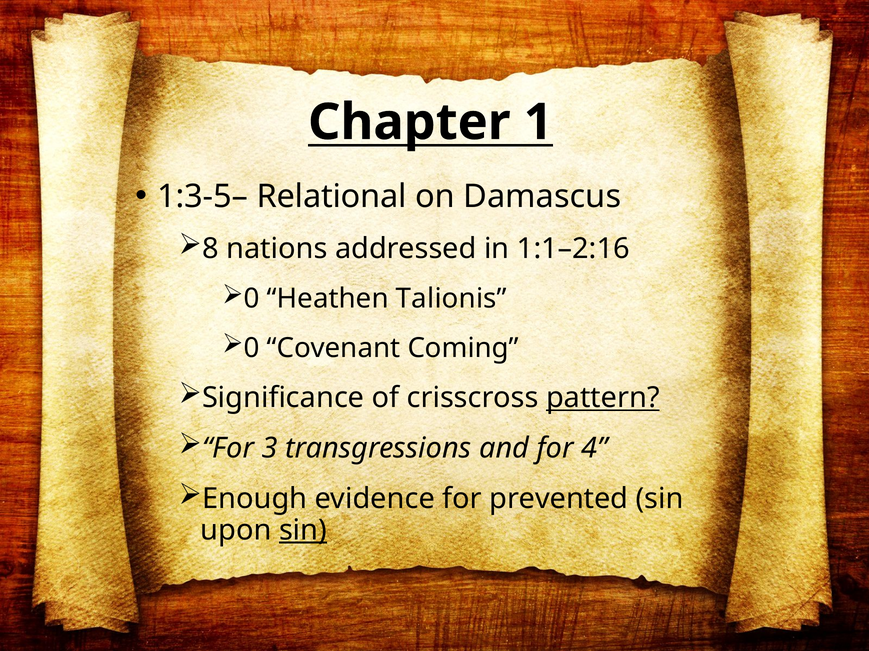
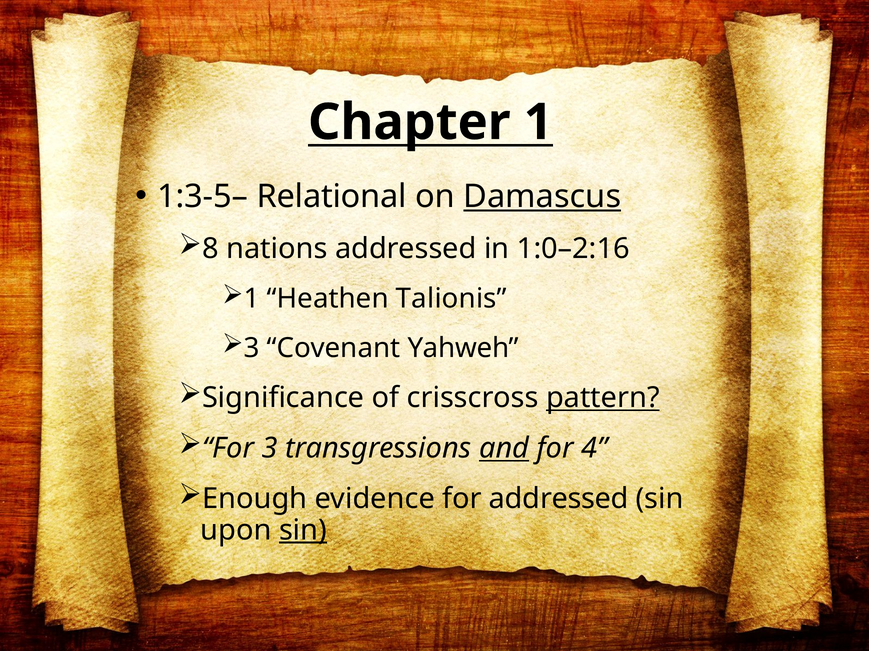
Damascus underline: none -> present
1:1–2:16: 1:1–2:16 -> 1:0–2:16
0 at (252, 299): 0 -> 1
0 at (252, 348): 0 -> 3
Coming: Coming -> Yahweh
and underline: none -> present
for prevented: prevented -> addressed
